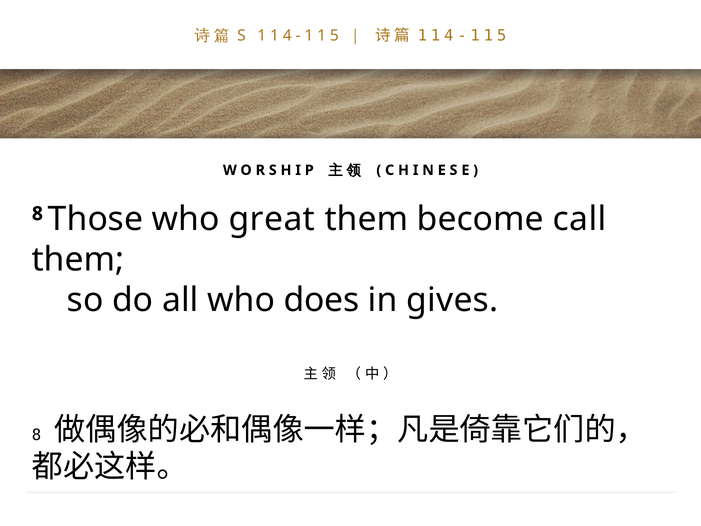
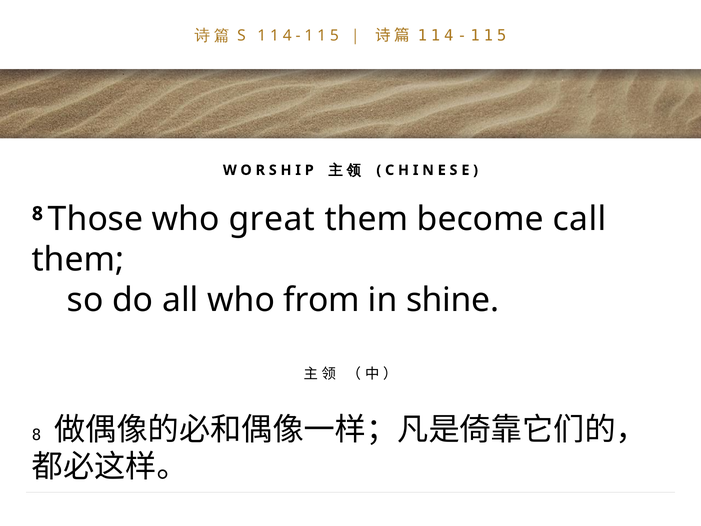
does: does -> from
gives: gives -> shine
